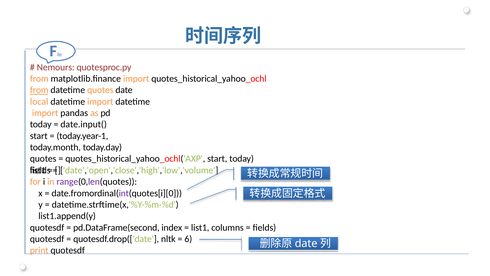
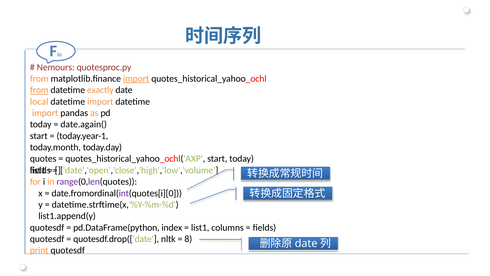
import at (136, 79) underline: none -> present
datetime quotes: quotes -> exactly
date.input(: date.input( -> date.again(
pd.DataFrame(second: pd.DataFrame(second -> pd.DataFrame(python
6: 6 -> 8
